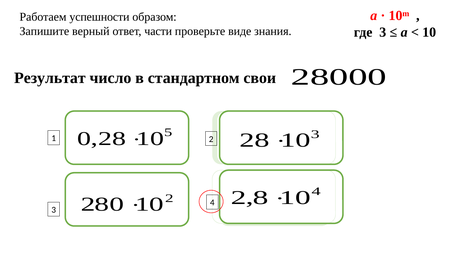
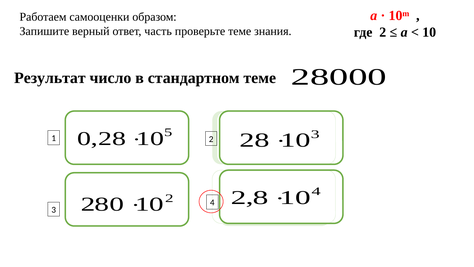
успешности: успешности -> самооценки
части: части -> часть
проверьте виде: виде -> теме
где 3: 3 -> 2
стандартном свои: свои -> теме
